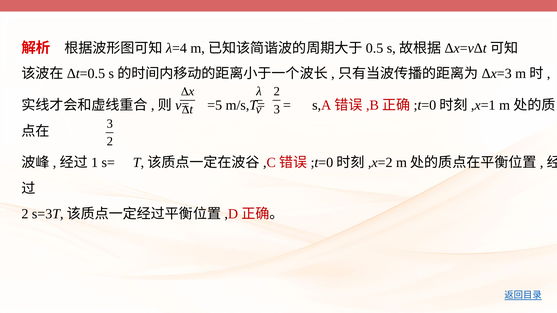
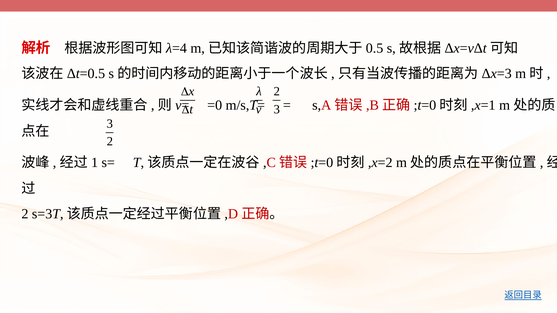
=5: =5 -> =0
